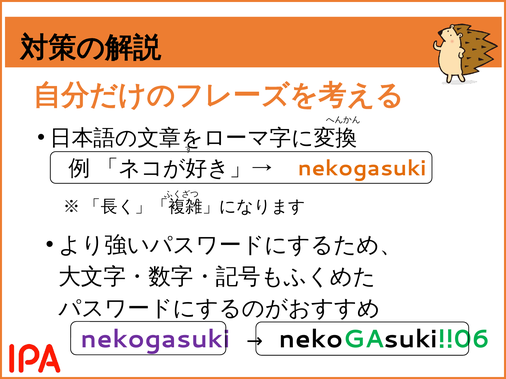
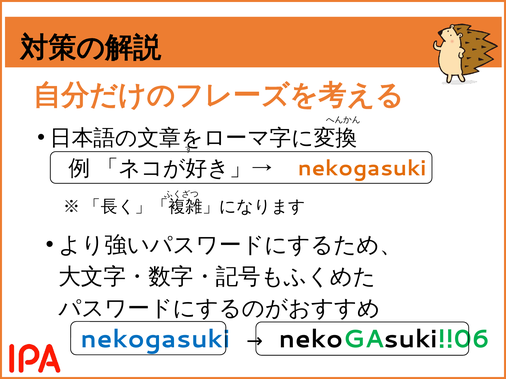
nekogasuki at (155, 340) colour: purple -> blue
